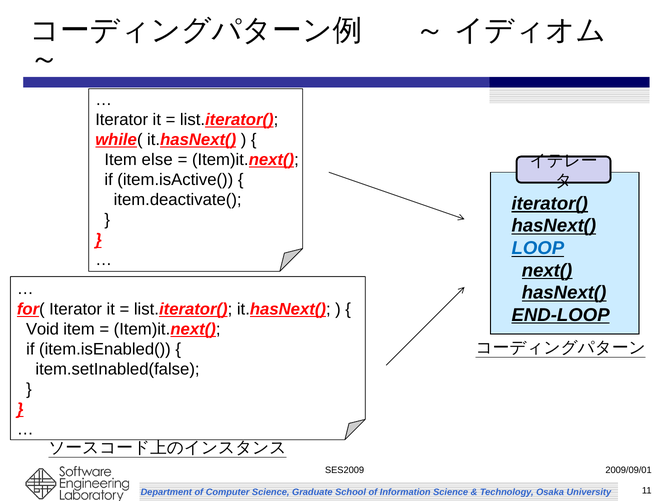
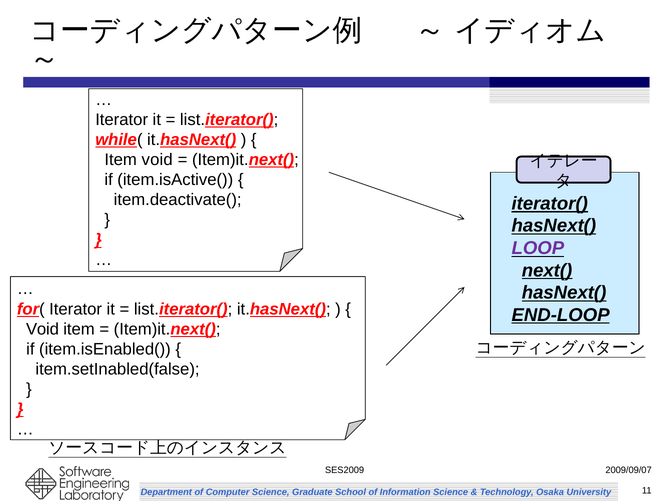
Item else: else -> void
LOOP colour: blue -> purple
2009/09/01: 2009/09/01 -> 2009/09/07
